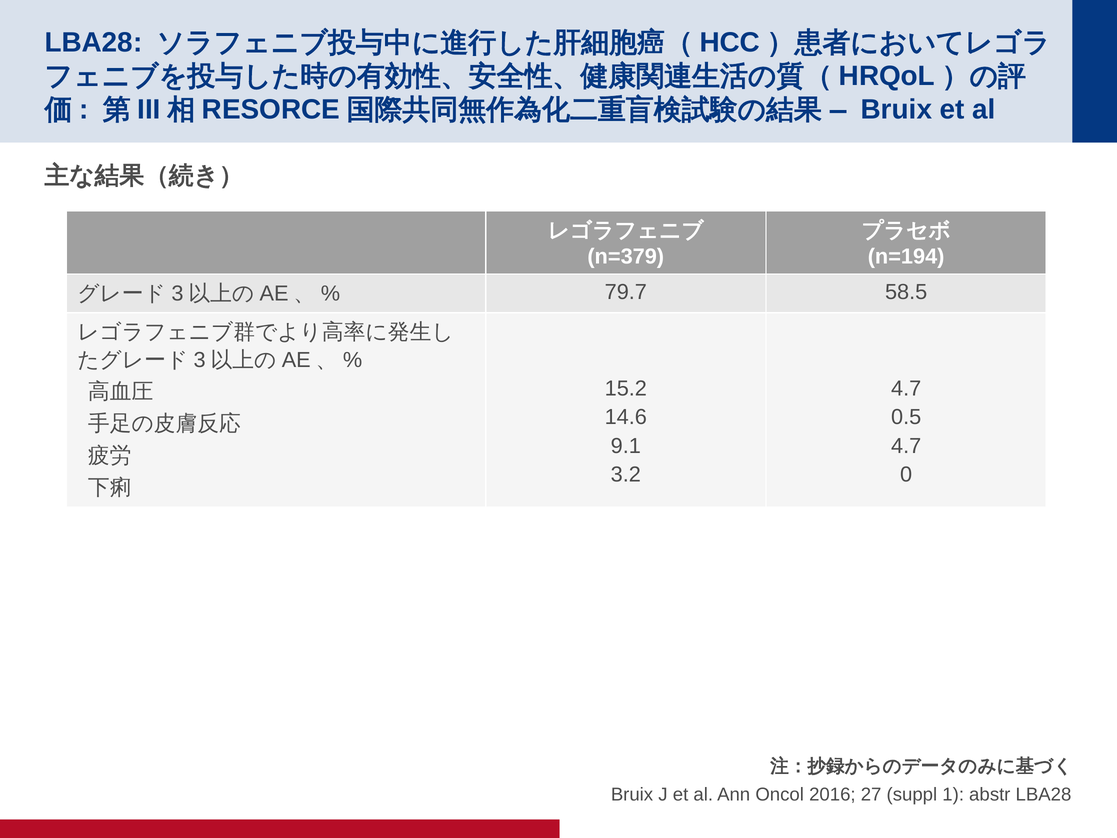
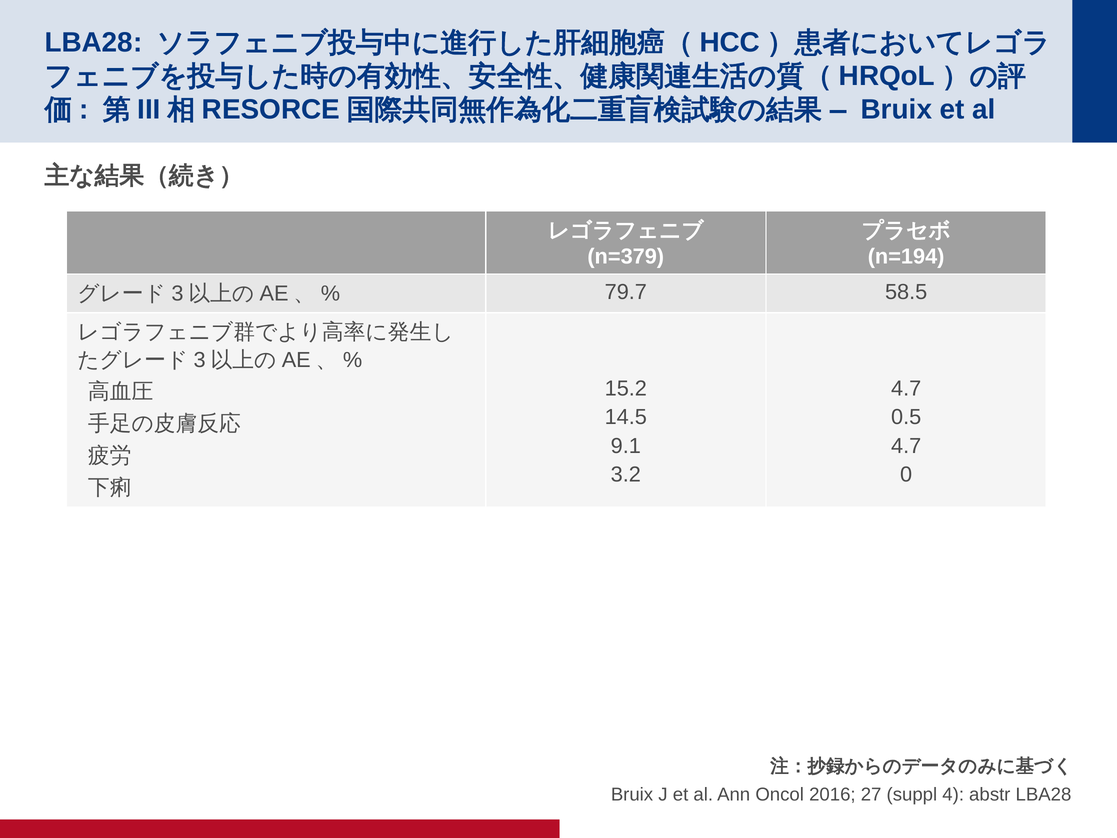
14.6: 14.6 -> 14.5
1: 1 -> 4
